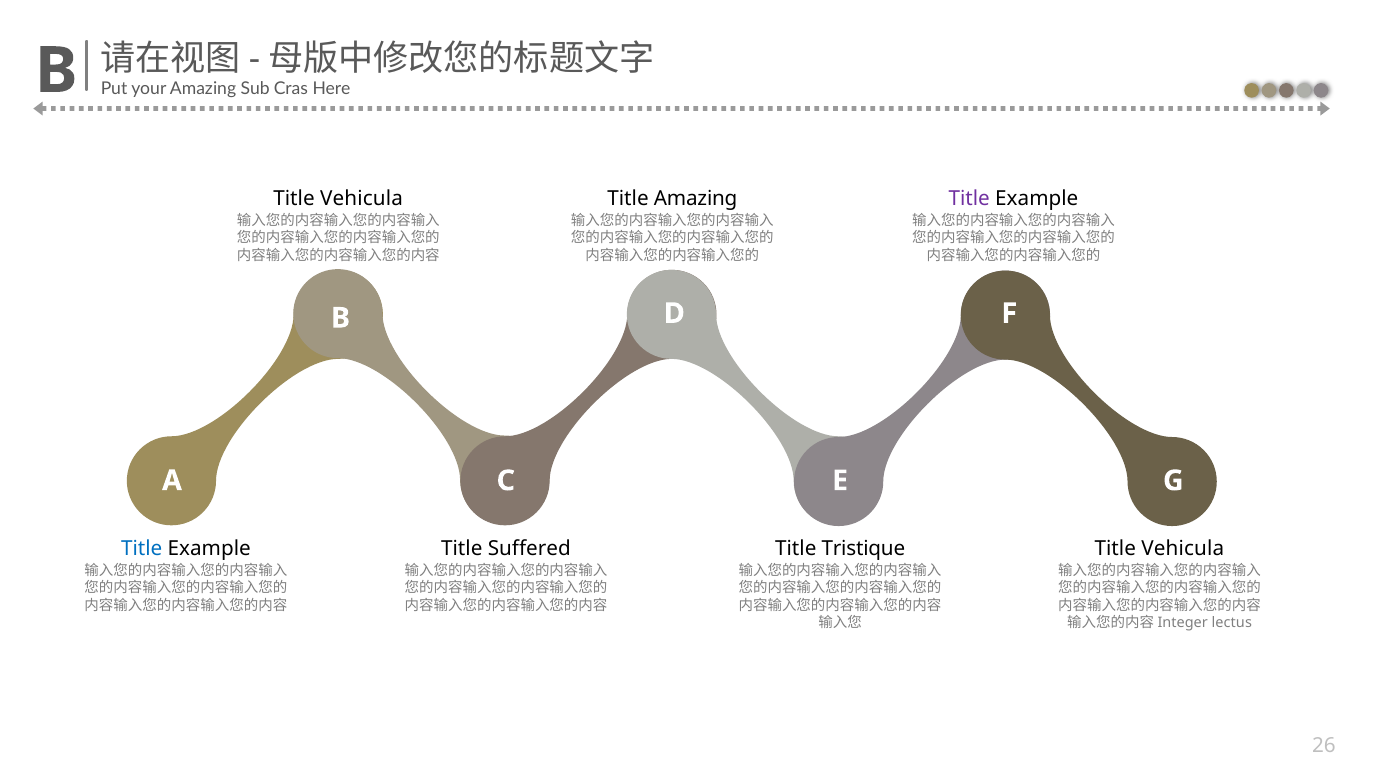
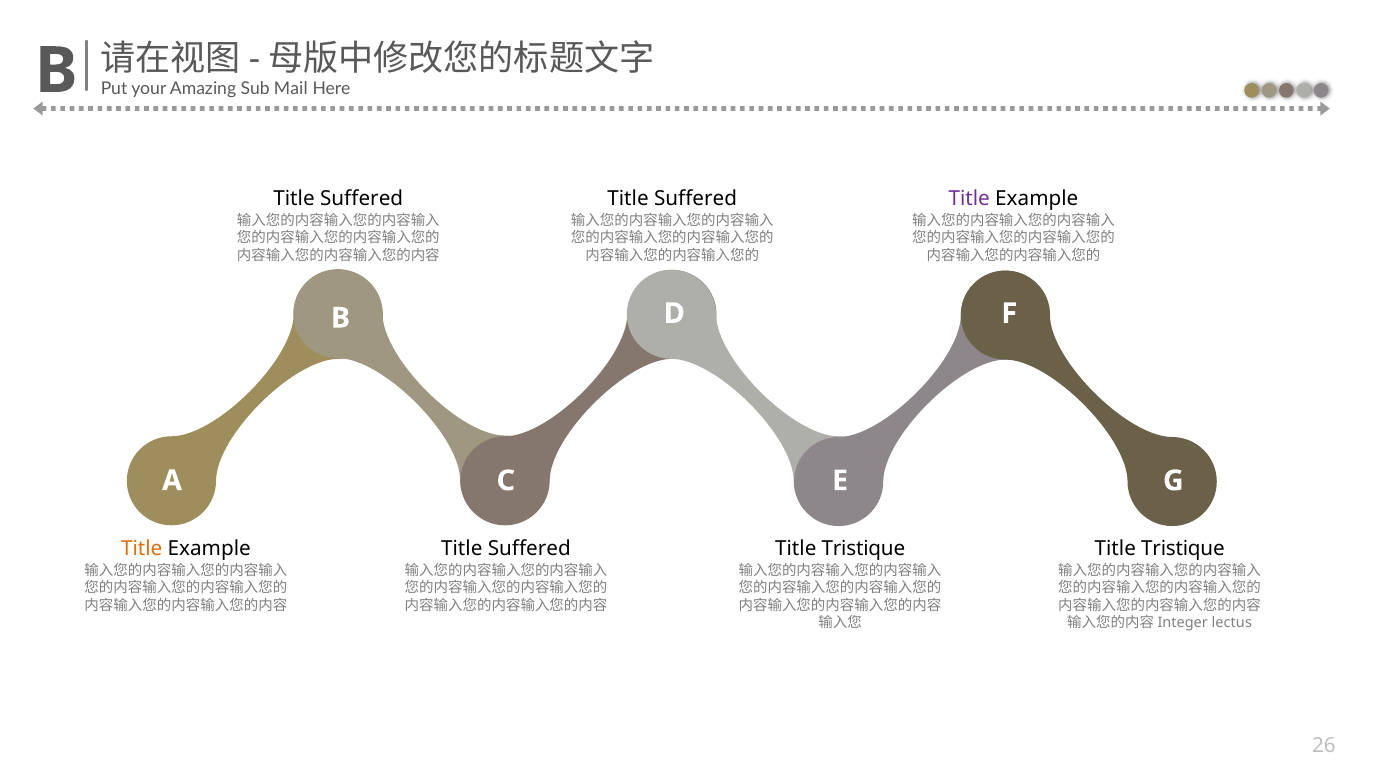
Cras: Cras -> Mail
Vehicula at (362, 199): Vehicula -> Suffered
Amazing at (696, 199): Amazing -> Suffered
Title at (142, 549) colour: blue -> orange
Vehicula at (1183, 549): Vehicula -> Tristique
